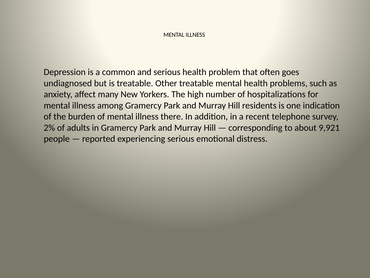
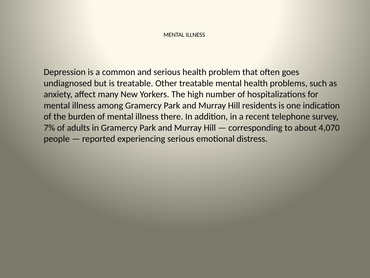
2%: 2% -> 7%
9,921: 9,921 -> 4,070
